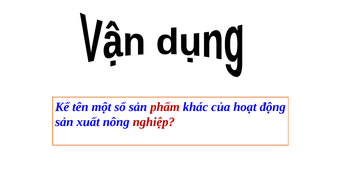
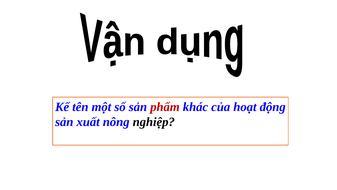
nghiệp colour: red -> black
